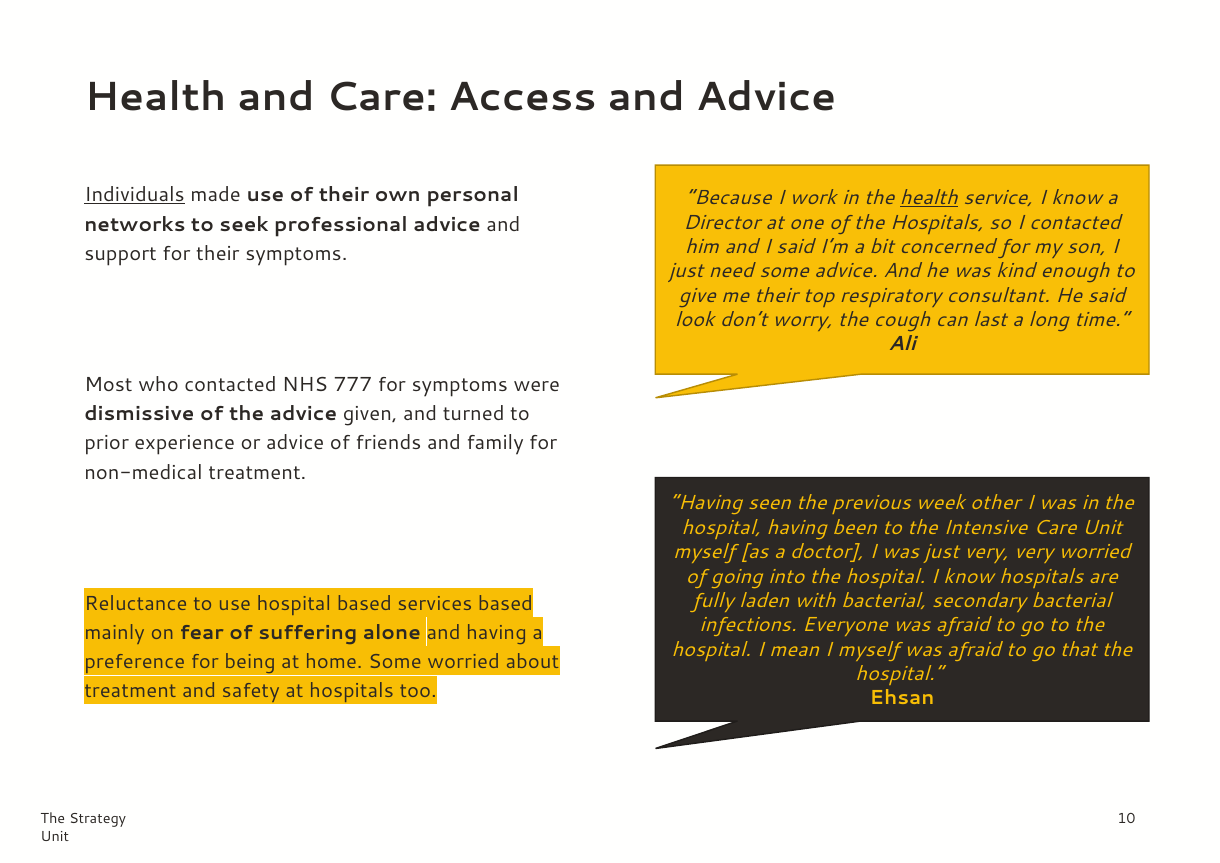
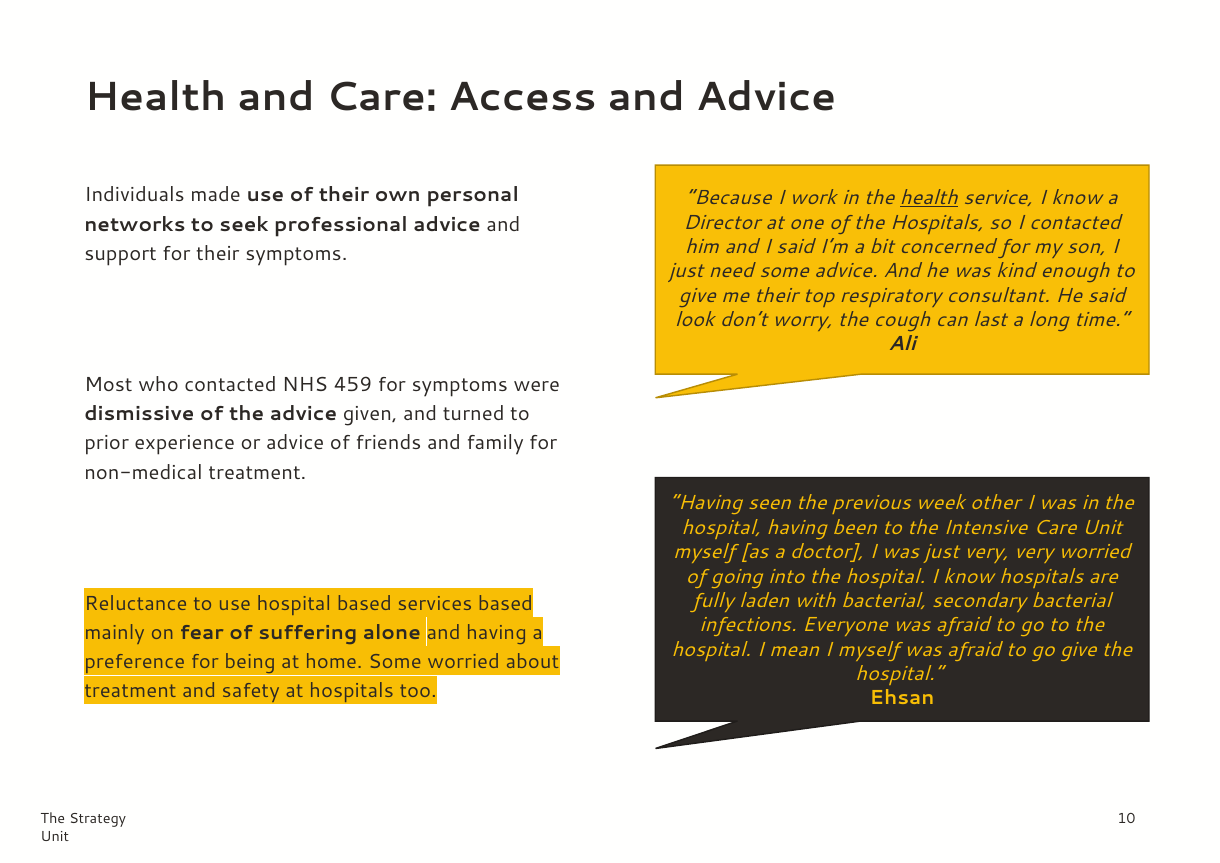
Individuals underline: present -> none
777: 777 -> 459
go that: that -> give
